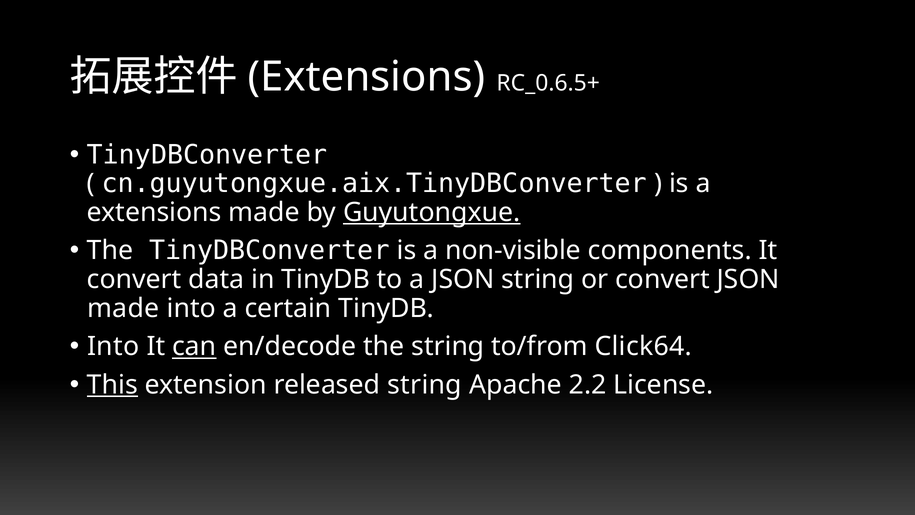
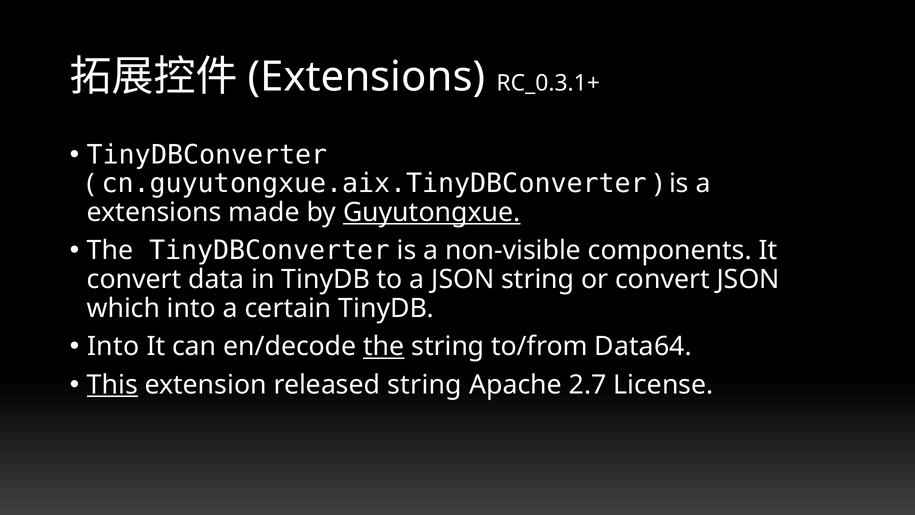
RC_0.6.5+: RC_0.6.5+ -> RC_0.3.1+
made at (123, 308): made -> which
can underline: present -> none
the at (384, 346) underline: none -> present
Click64: Click64 -> Data64
2.2: 2.2 -> 2.7
